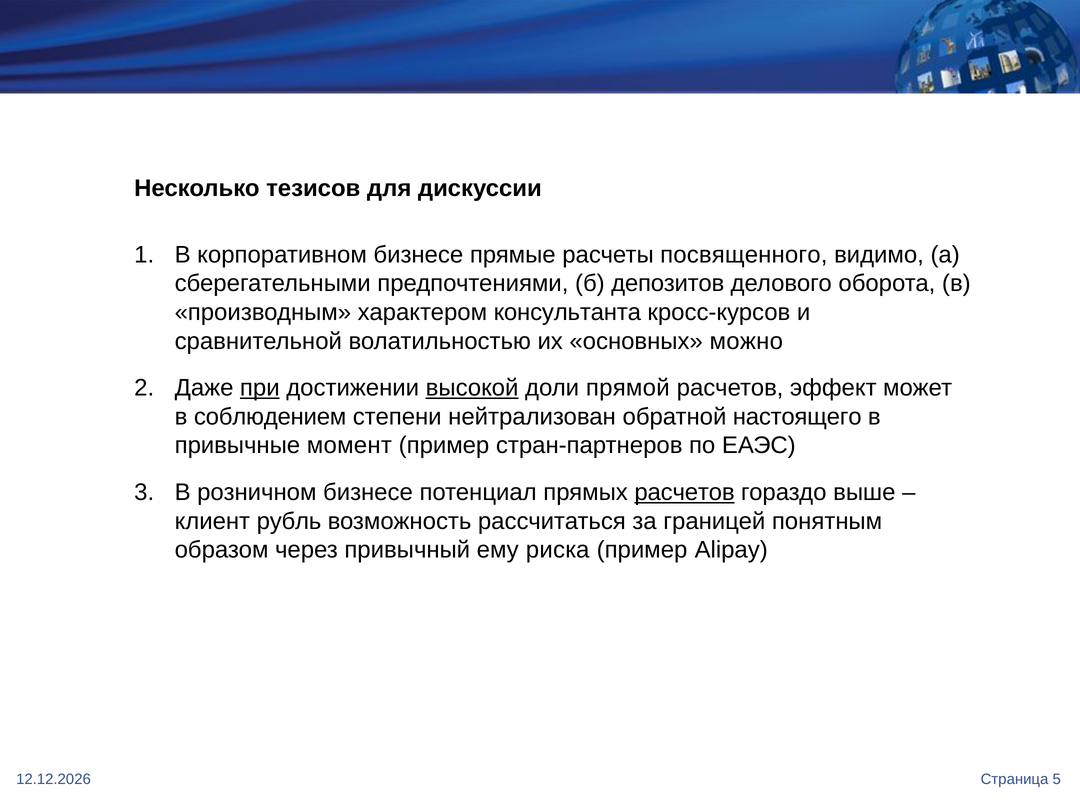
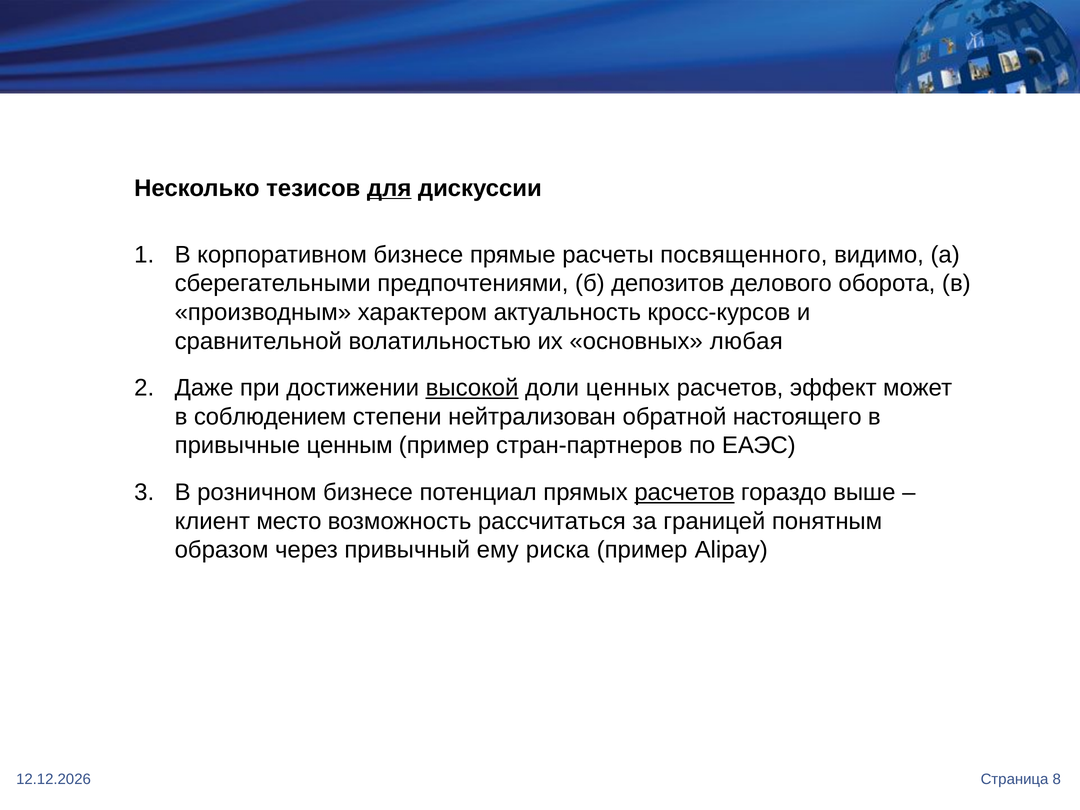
для underline: none -> present
консультанта: консультанта -> актуальность
можно: можно -> любая
при underline: present -> none
прямой: прямой -> ценных
момент: момент -> ценным
рубль: рубль -> место
5: 5 -> 8
